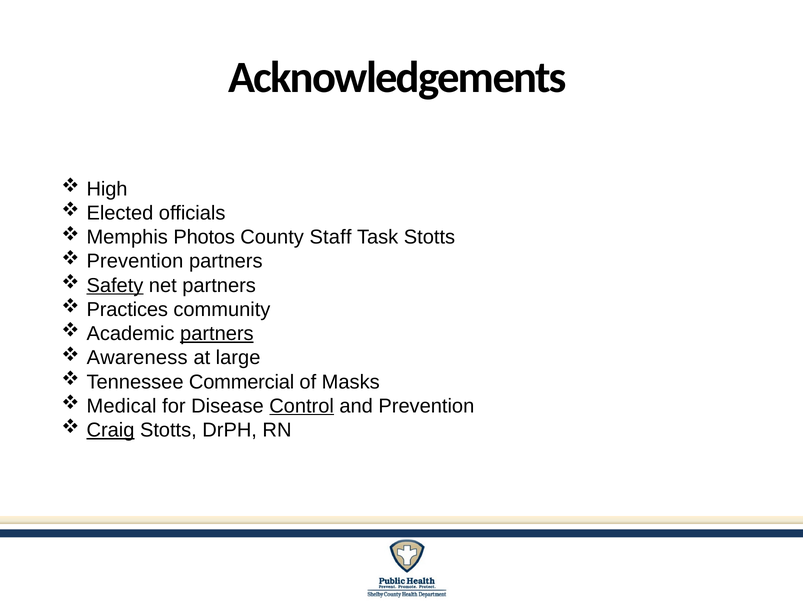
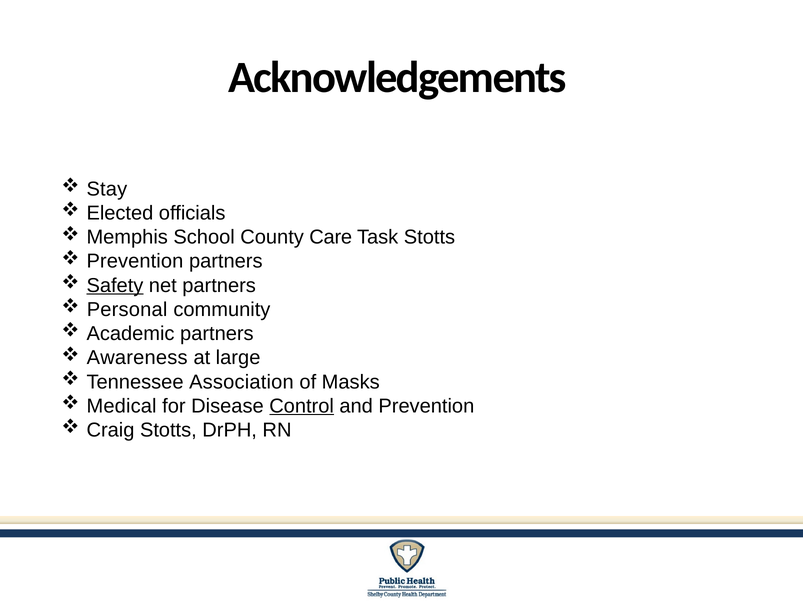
High: High -> Stay
Photos: Photos -> School
Staff: Staff -> Care
Practices: Practices -> Personal
partners at (217, 333) underline: present -> none
Commercial: Commercial -> Association
Craig underline: present -> none
